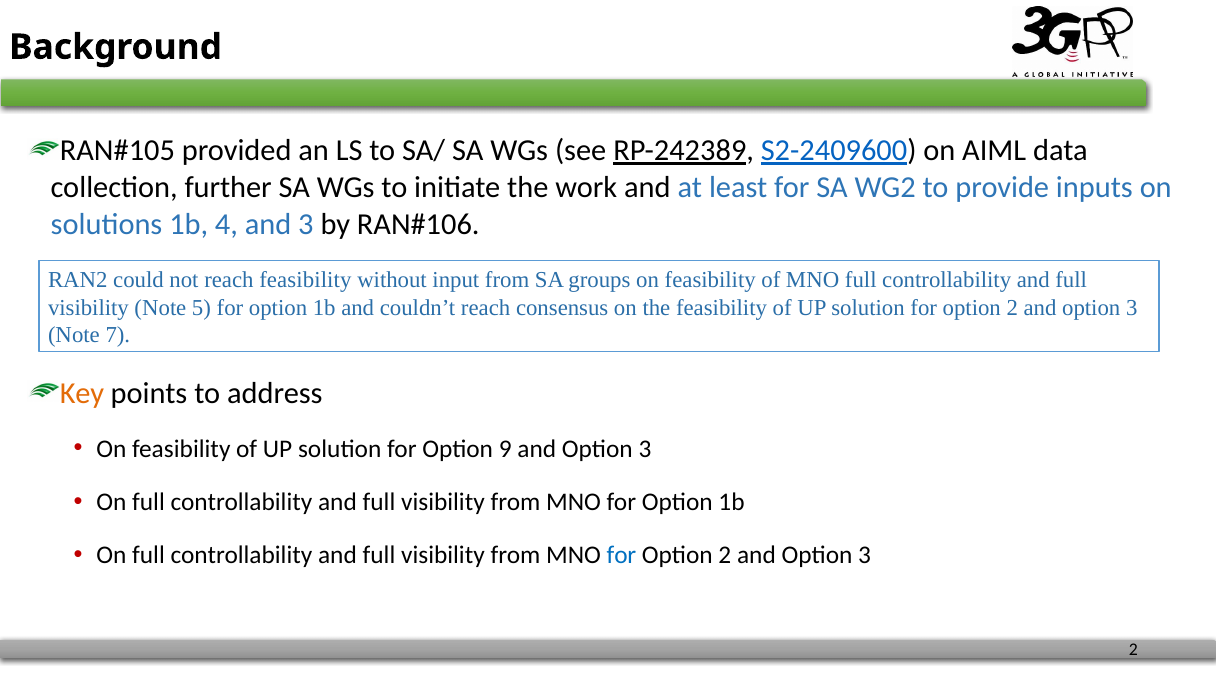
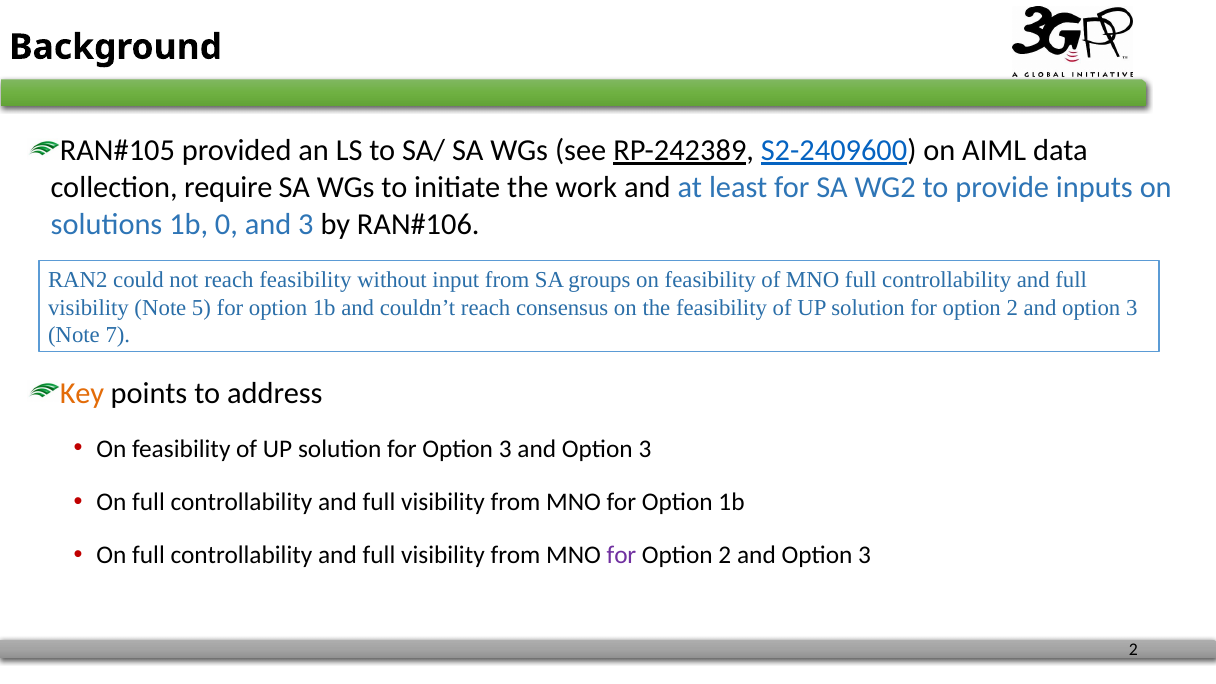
further: further -> require
4: 4 -> 0
for Option 9: 9 -> 3
for at (622, 555) colour: blue -> purple
